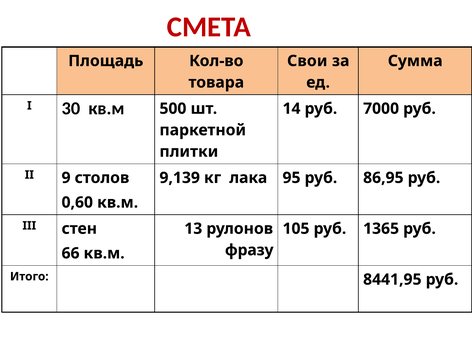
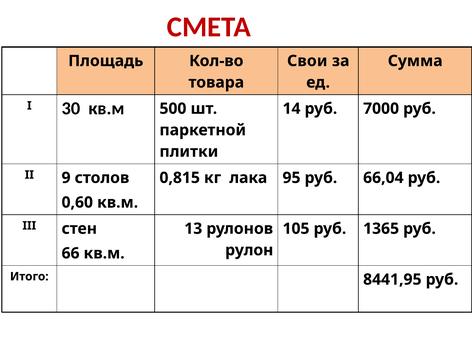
9,139: 9,139 -> 0,815
86,95: 86,95 -> 66,04
фразу: фразу -> рулон
